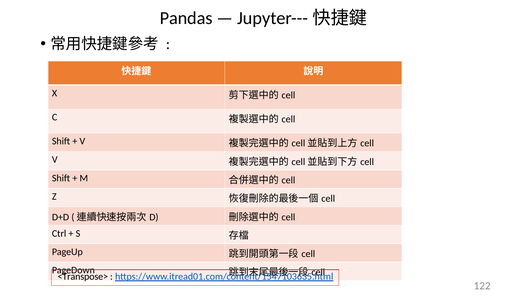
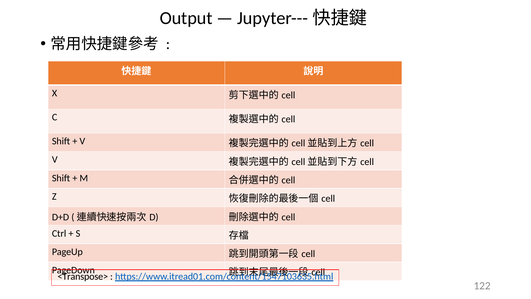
Pandas: Pandas -> Output
